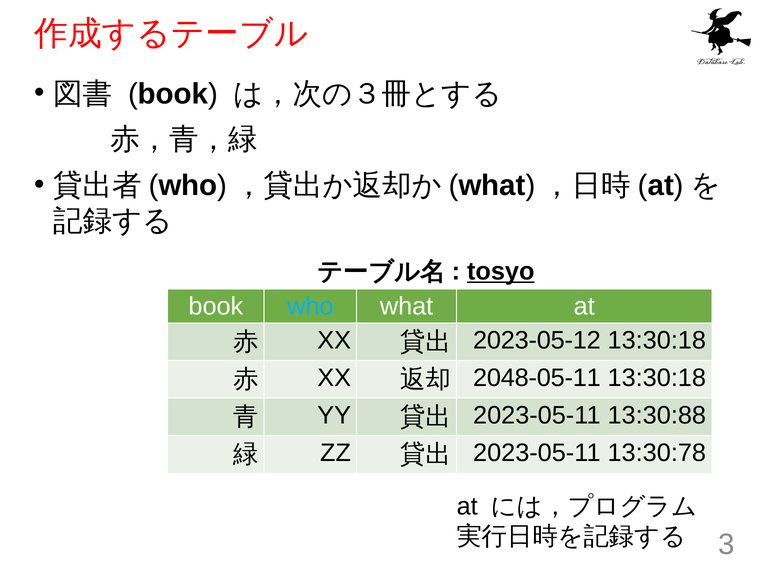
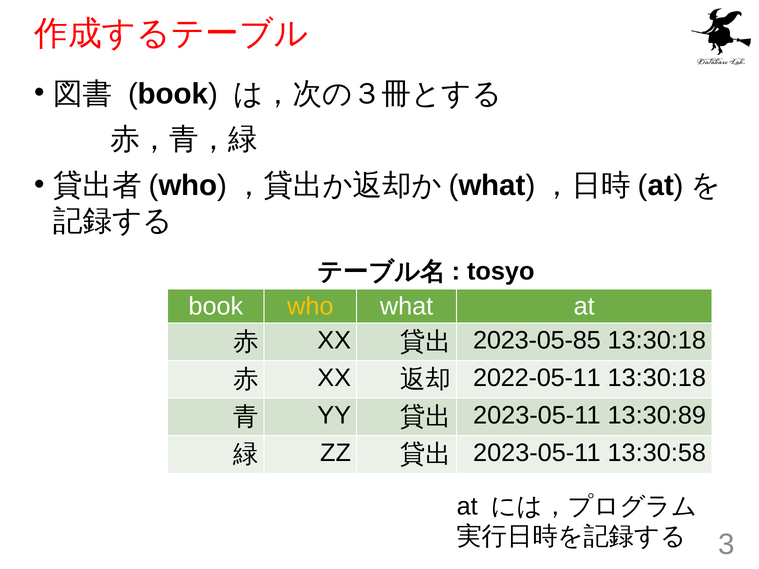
tosyo underline: present -> none
who at (310, 307) colour: light blue -> yellow
2023-05-12: 2023-05-12 -> 2023-05-85
2048-05-11: 2048-05-11 -> 2022-05-11
13:30:88: 13:30:88 -> 13:30:89
13:30:78: 13:30:78 -> 13:30:58
